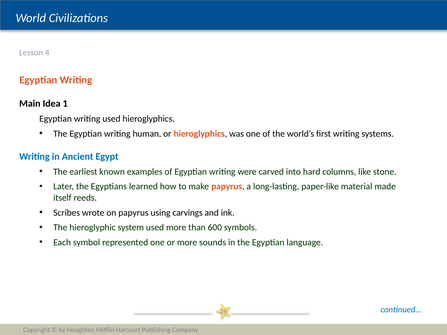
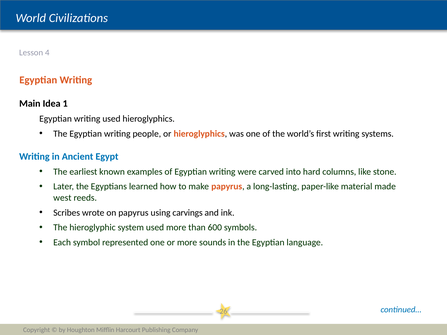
human: human -> people
itself: itself -> west
